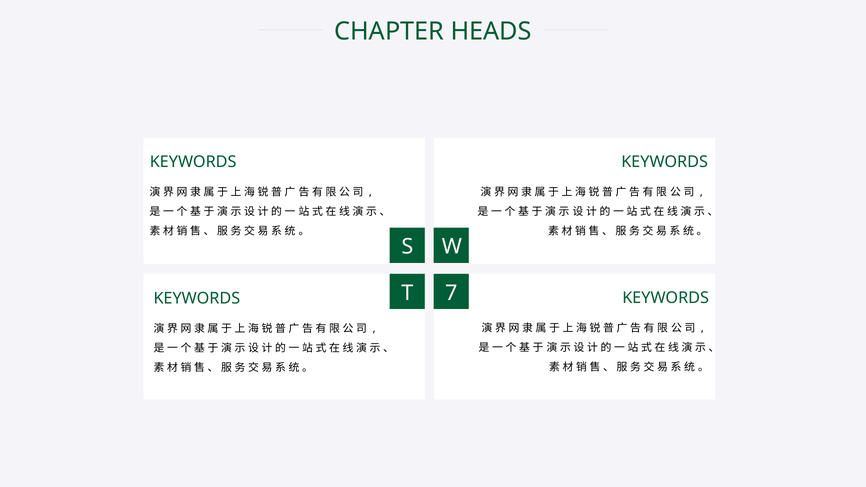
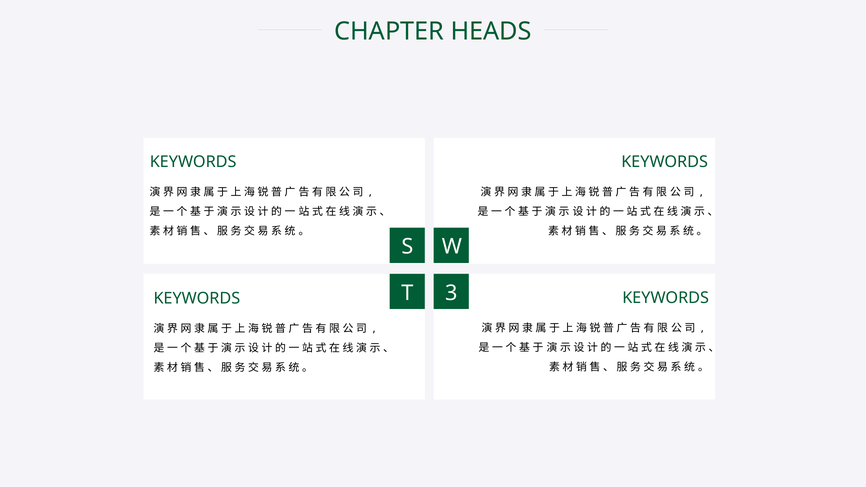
7: 7 -> 3
